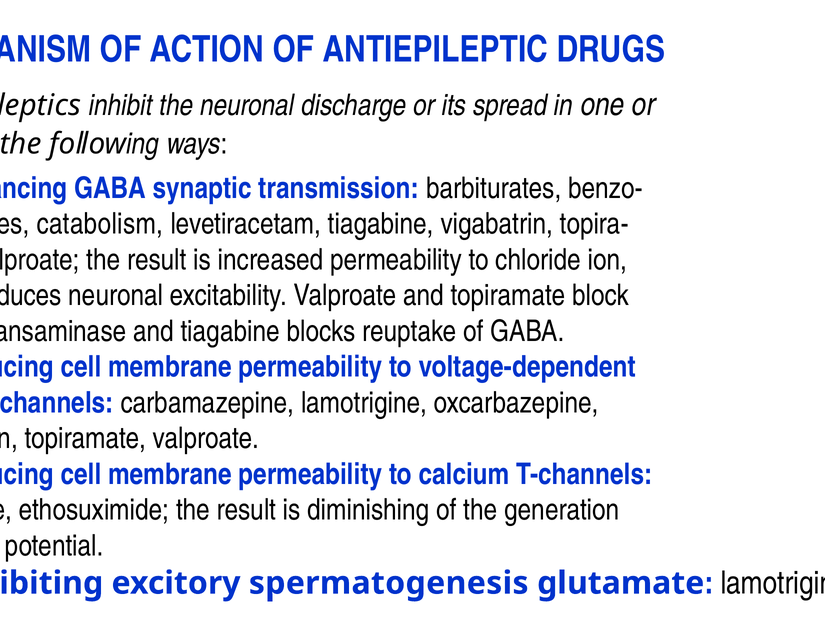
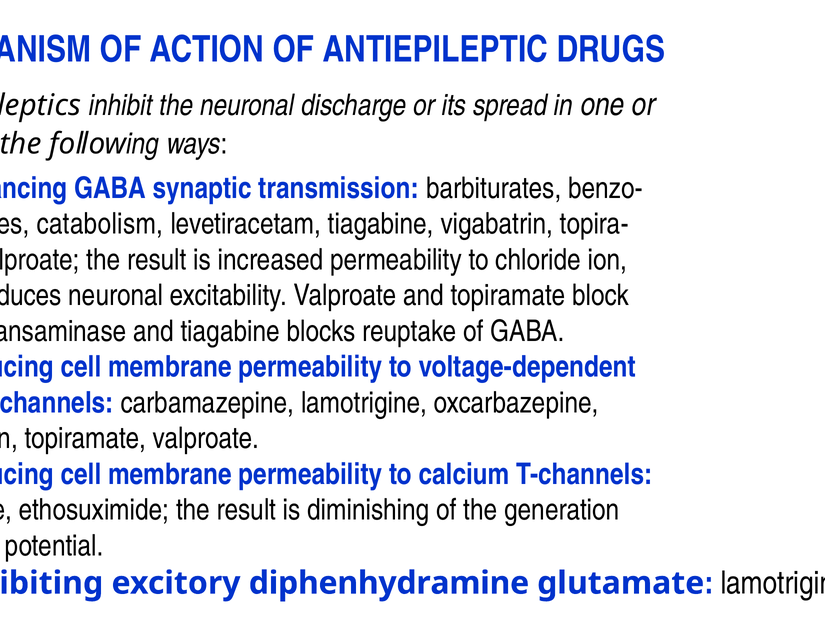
spermatogenesis: spermatogenesis -> diphenhydramine
